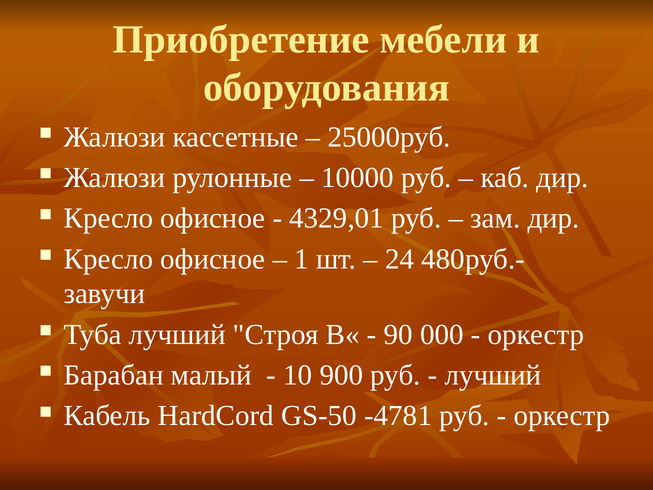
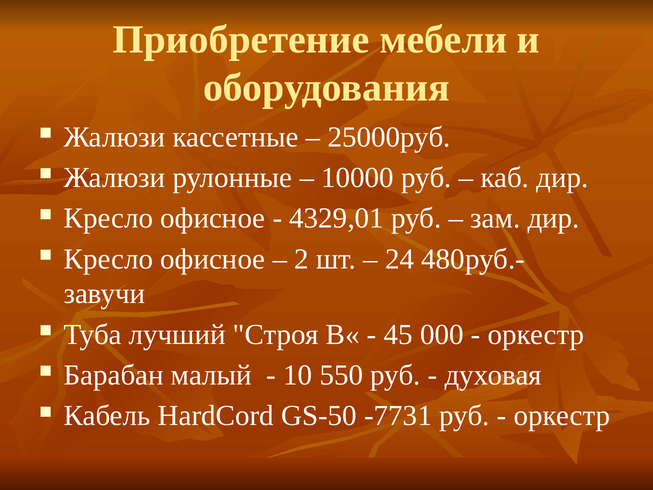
1: 1 -> 2
90: 90 -> 45
900: 900 -> 550
лучший at (493, 375): лучший -> духовая
-4781: -4781 -> -7731
